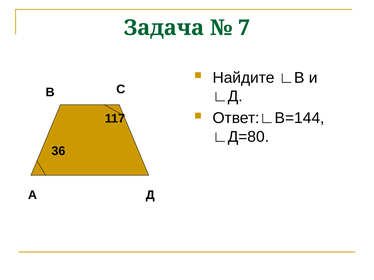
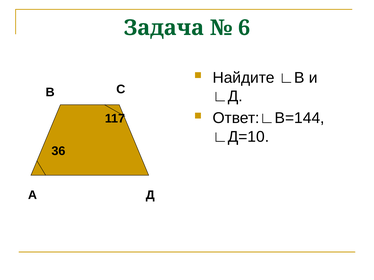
7: 7 -> 6
∟Д=80: ∟Д=80 -> ∟Д=10
